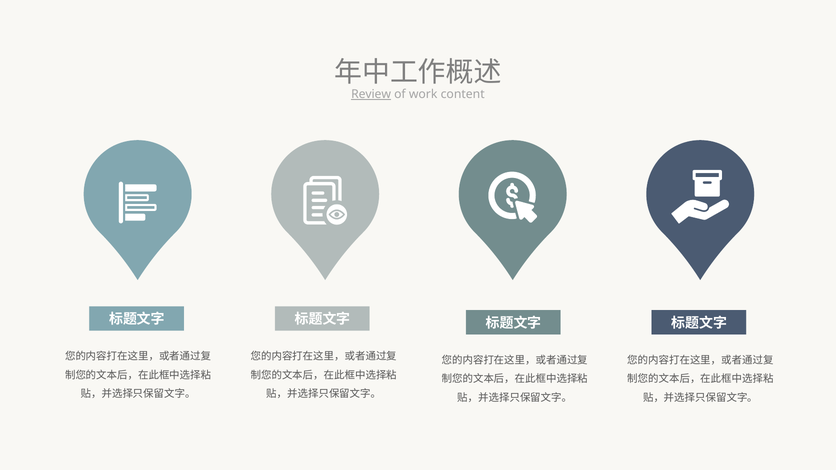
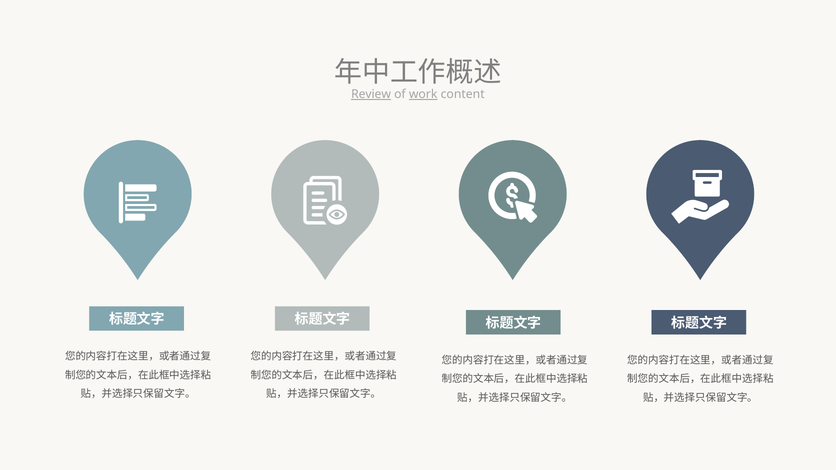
work underline: none -> present
